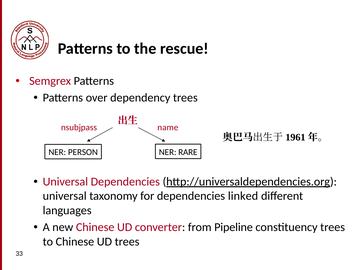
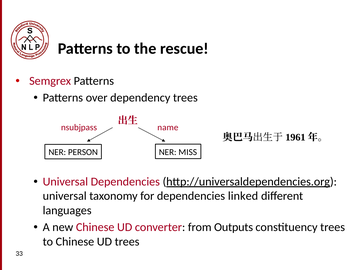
RARE: RARE -> MISS
Pipeline: Pipeline -> Outputs
